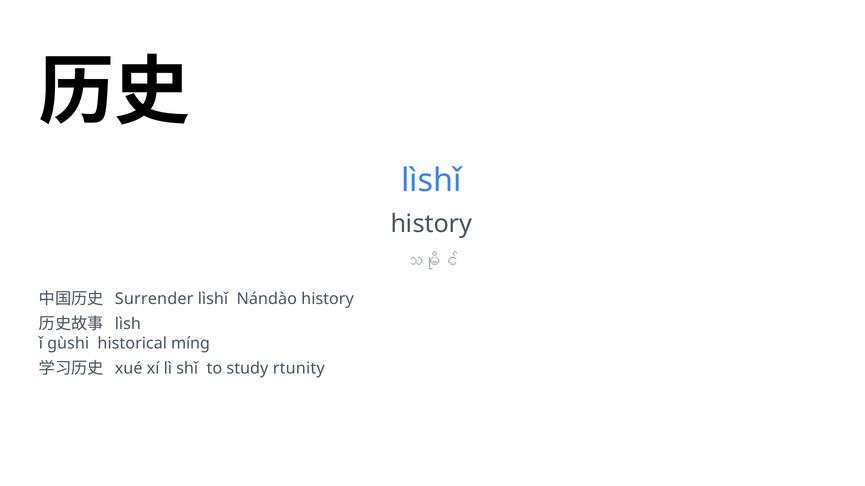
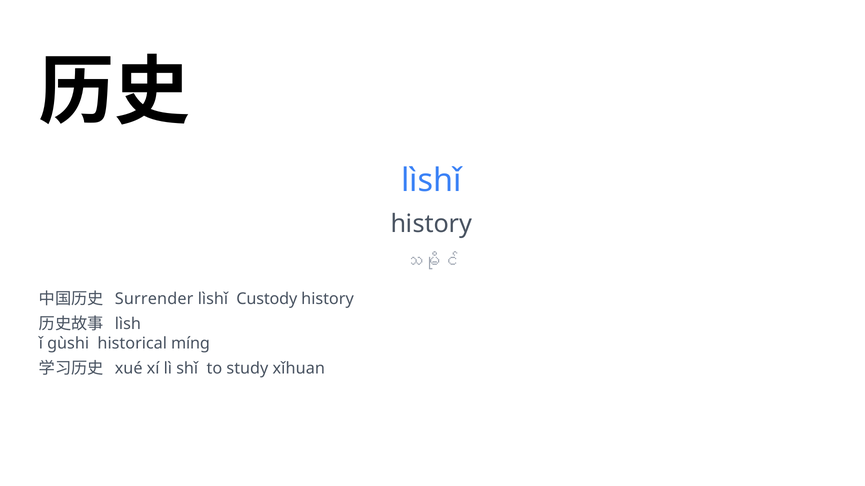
Nándào: Nándào -> Custody
rtunity: rtunity -> xǐhuan
